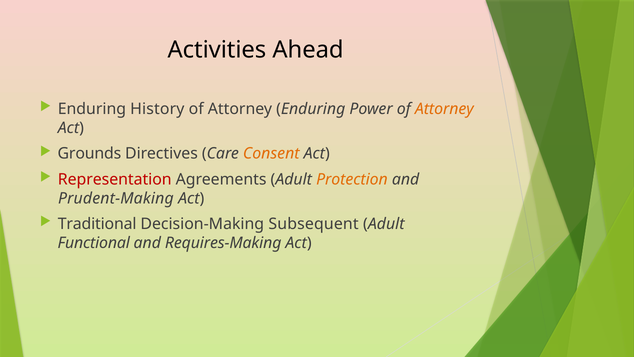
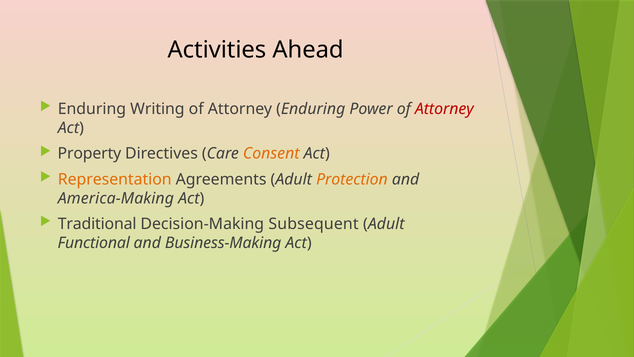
History: History -> Writing
Attorney at (444, 109) colour: orange -> red
Grounds: Grounds -> Property
Representation colour: red -> orange
Prudent-Making: Prudent-Making -> America-Making
Requires-Making: Requires-Making -> Business-Making
